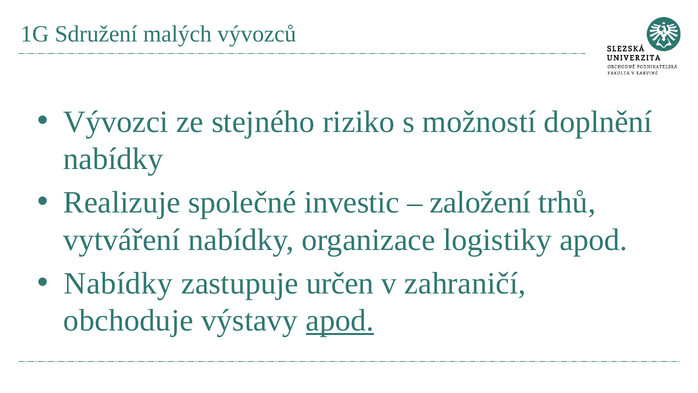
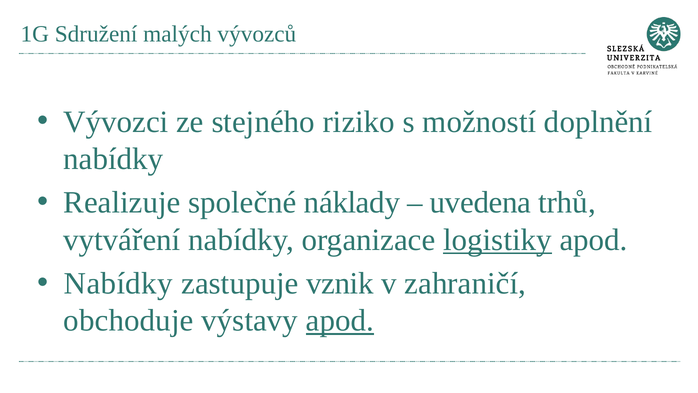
investic: investic -> náklady
založení: založení -> uvedena
logistiky underline: none -> present
určen: určen -> vznik
